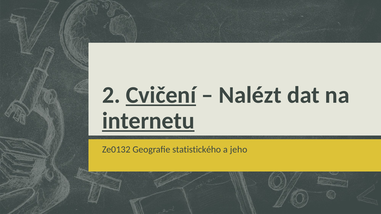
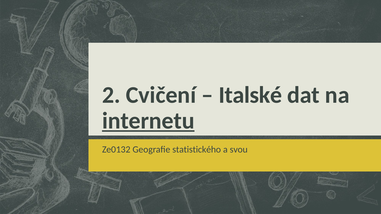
Cvičení underline: present -> none
Nalézt: Nalézt -> Italské
jeho: jeho -> svou
